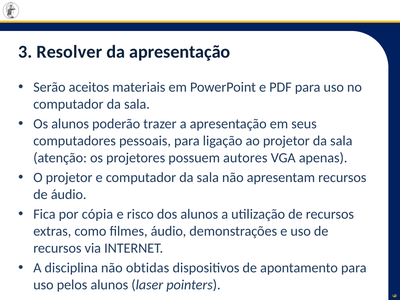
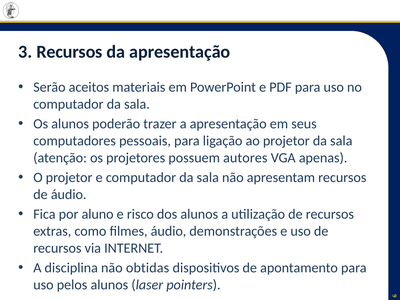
3 Resolver: Resolver -> Recursos
cópia: cópia -> aluno
